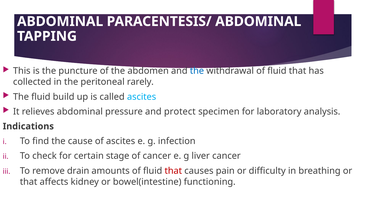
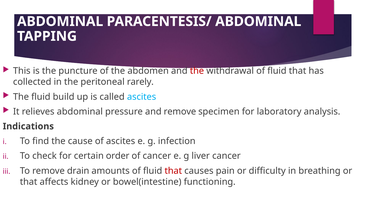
the at (197, 71) colour: blue -> red
and protect: protect -> remove
stage: stage -> order
